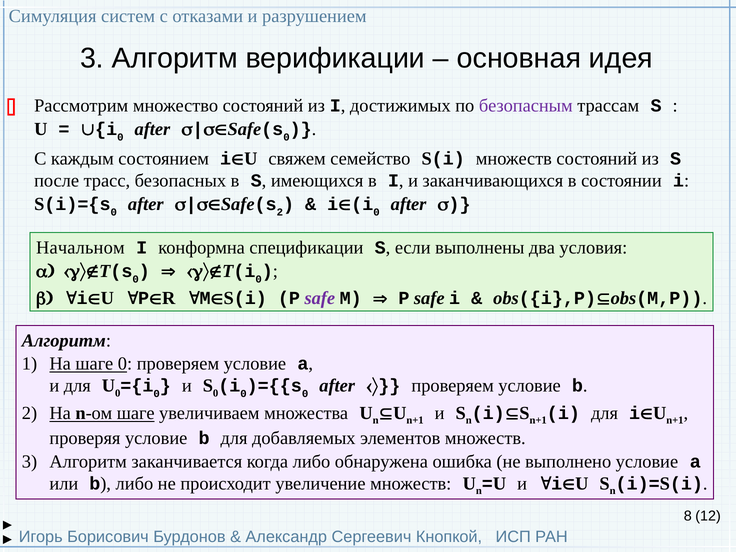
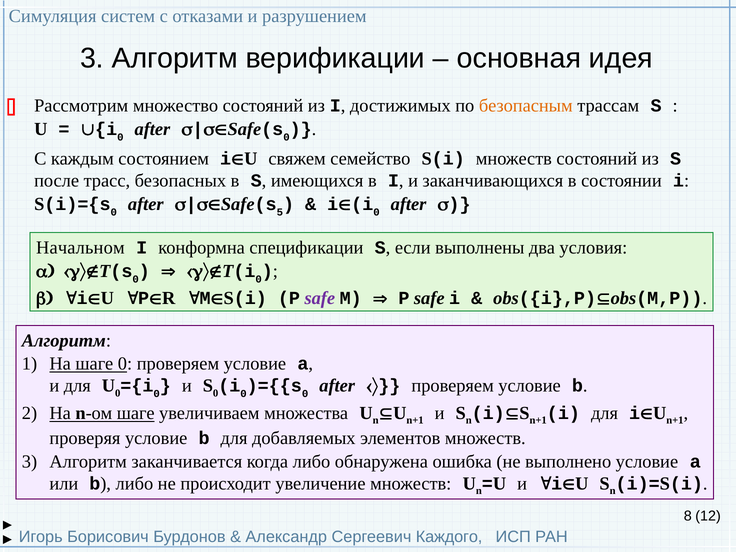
безопасным colour: purple -> orange
2 at (280, 212): 2 -> 5
Кнопкой: Кнопкой -> Каждого
